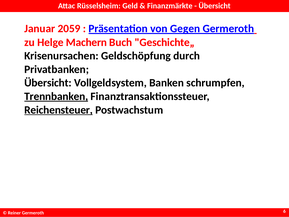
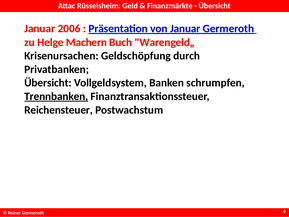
2059: 2059 -> 2006
von Gegen: Gegen -> Januar
Geschichte„: Geschichte„ -> Warengeld„
Reichensteuer underline: present -> none
